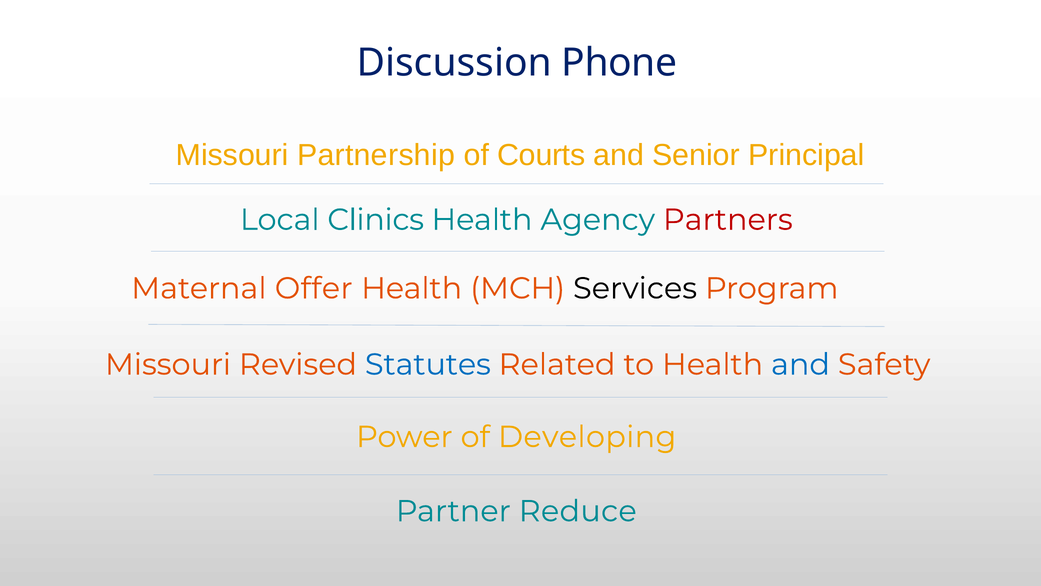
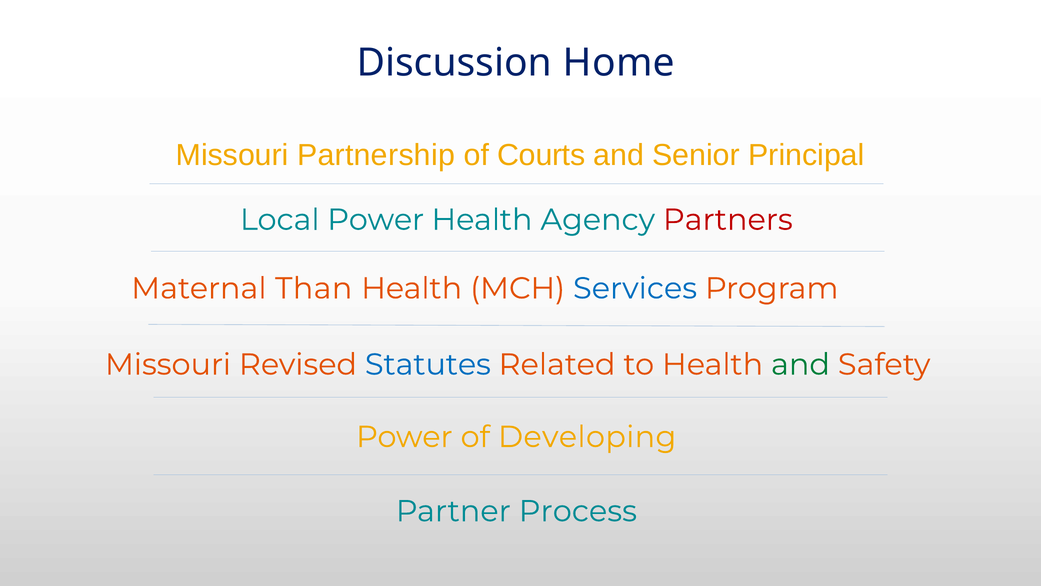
Phone: Phone -> Home
Local Clinics: Clinics -> Power
Offer: Offer -> Than
Services colour: black -> blue
and at (800, 364) colour: blue -> green
Reduce: Reduce -> Process
